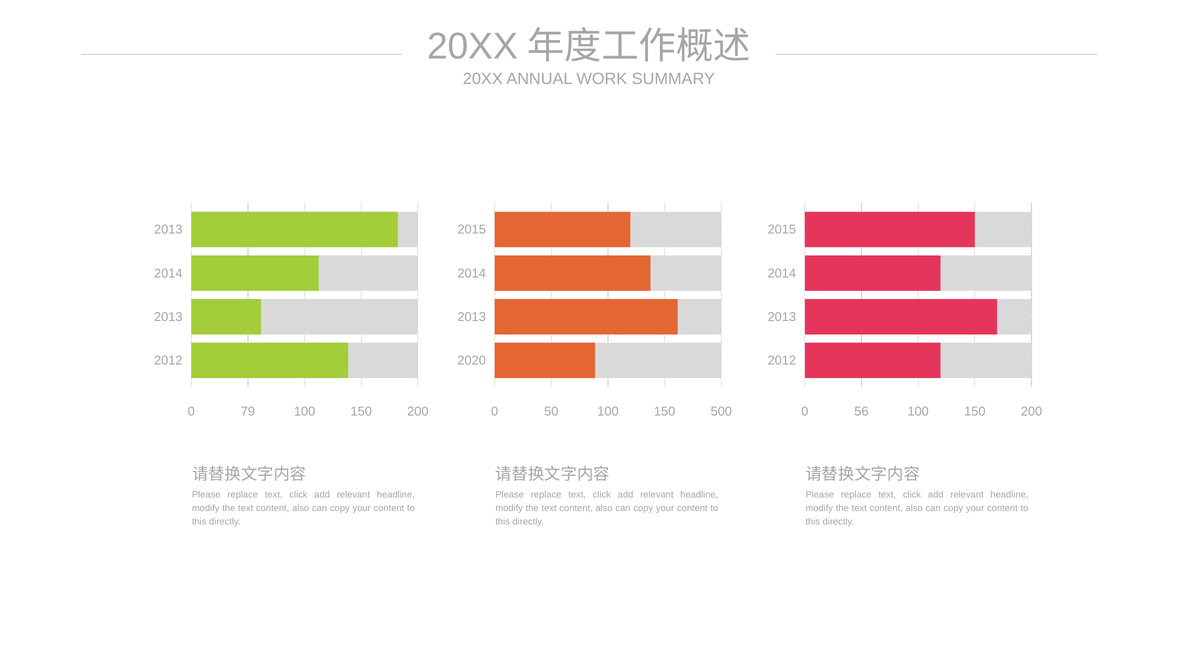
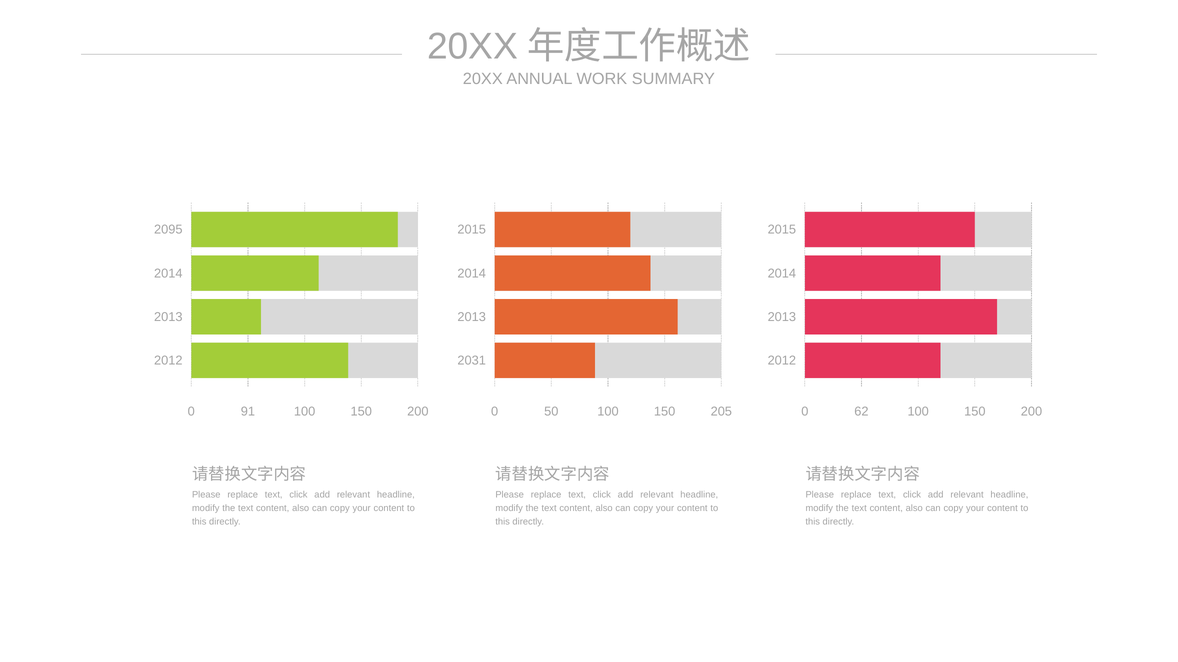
2013 at (168, 230): 2013 -> 2095
2020: 2020 -> 2031
79: 79 -> 91
500: 500 -> 205
56: 56 -> 62
